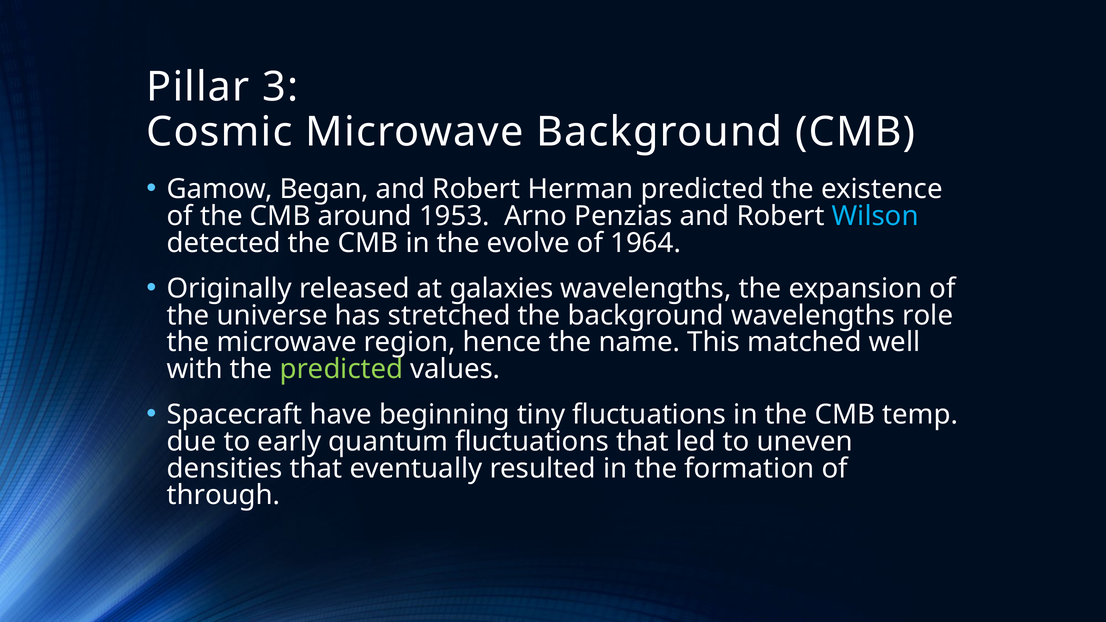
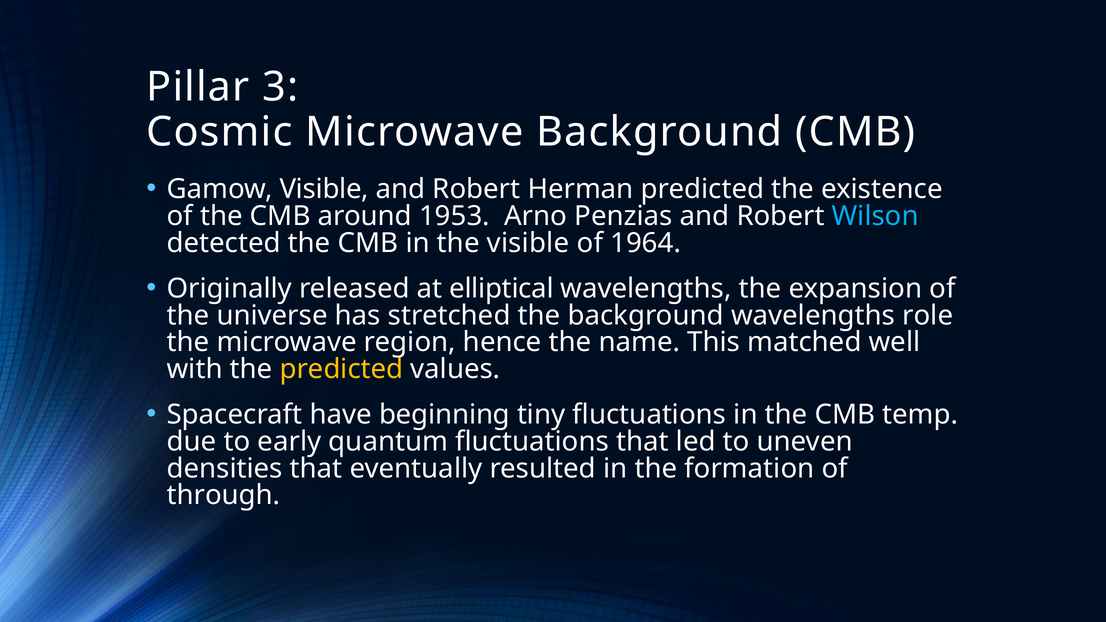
Gamow Began: Began -> Visible
the evolve: evolve -> visible
galaxies: galaxies -> elliptical
predicted at (341, 369) colour: light green -> yellow
